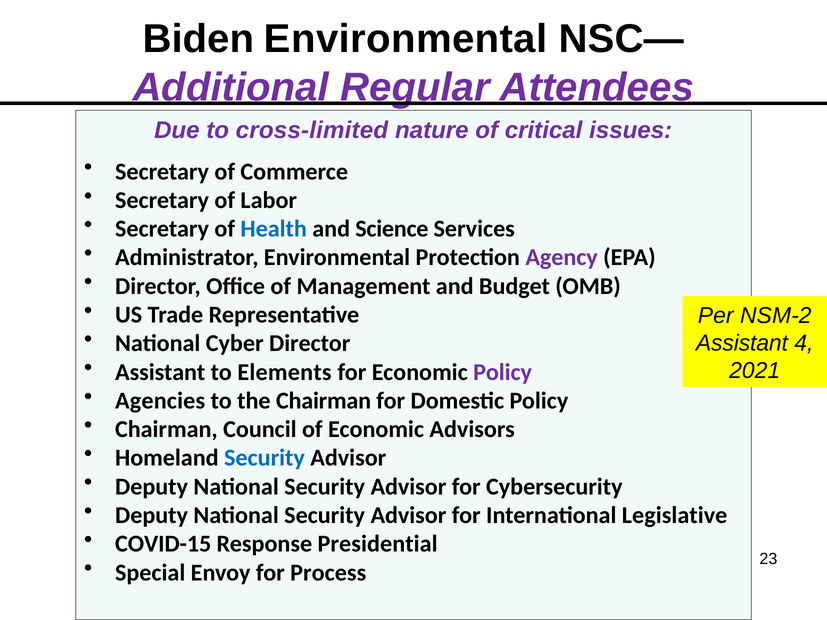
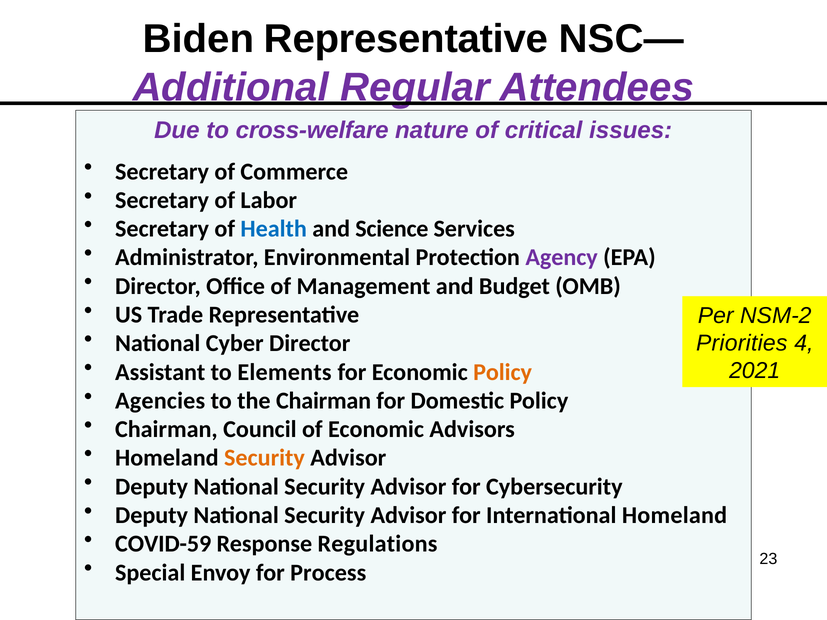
Biden Environmental: Environmental -> Representative
cross-limited: cross-limited -> cross-welfare
Assistant at (742, 343): Assistant -> Priorities
Policy at (503, 372) colour: purple -> orange
Security at (264, 458) colour: blue -> orange
International Legislative: Legislative -> Homeland
COVID-15: COVID-15 -> COVID-59
Presidential: Presidential -> Regulations
